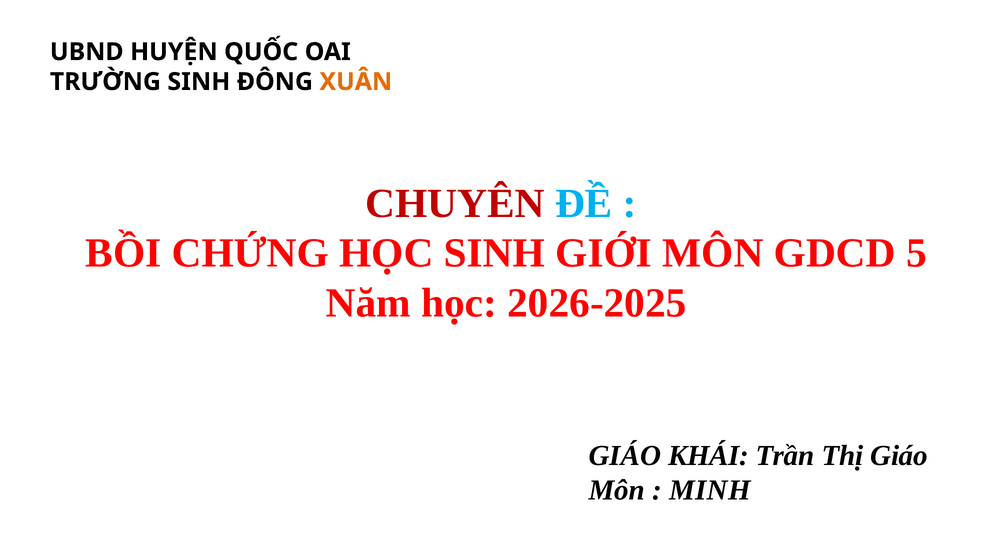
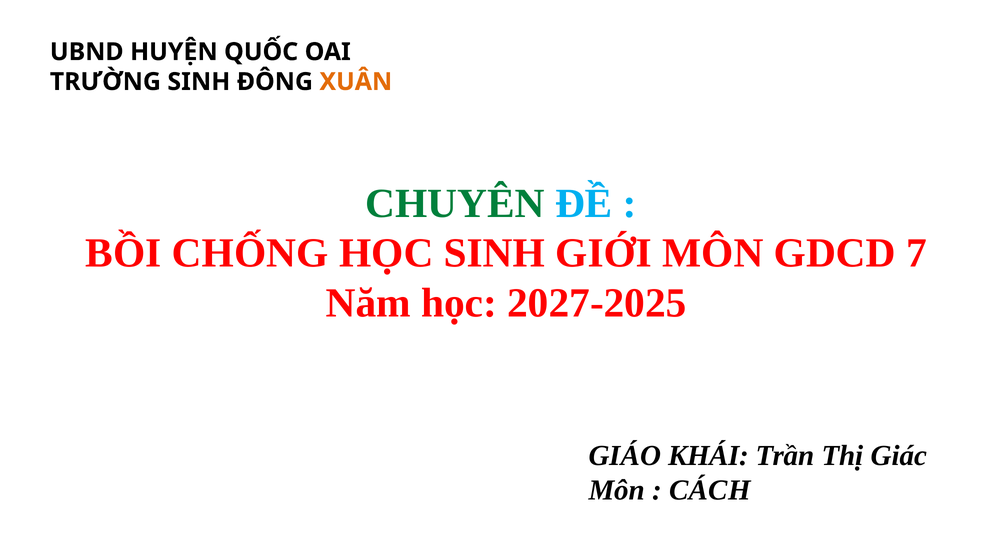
CHUYÊN colour: red -> green
CHỨNG: CHỨNG -> CHỐNG
5: 5 -> 7
2026-2025: 2026-2025 -> 2027-2025
Thị Giáo: Giáo -> Giác
MINH: MINH -> CÁCH
